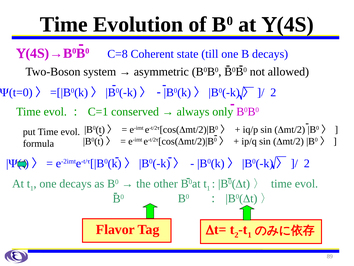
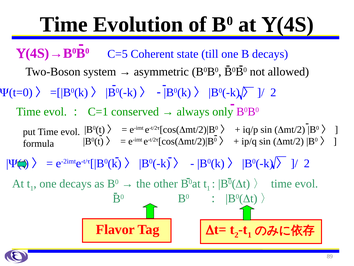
C=8: C=8 -> C=5
